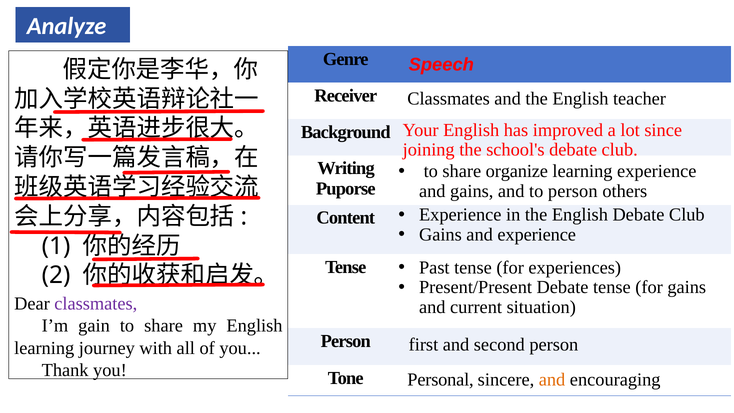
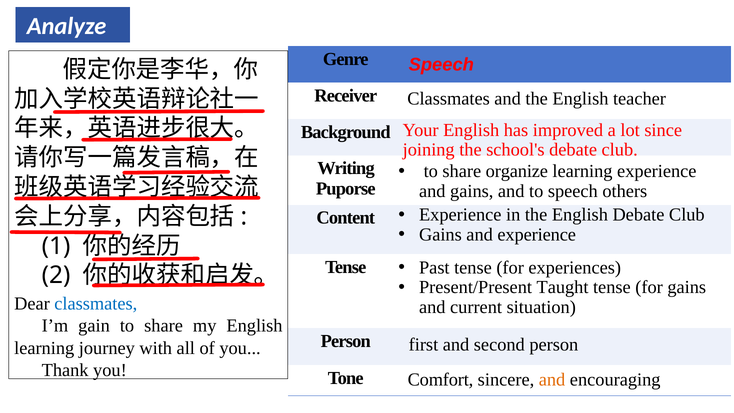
to person: person -> speech
Present/Present Debate: Debate -> Taught
classmates at (96, 304) colour: purple -> blue
Personal: Personal -> Comfort
